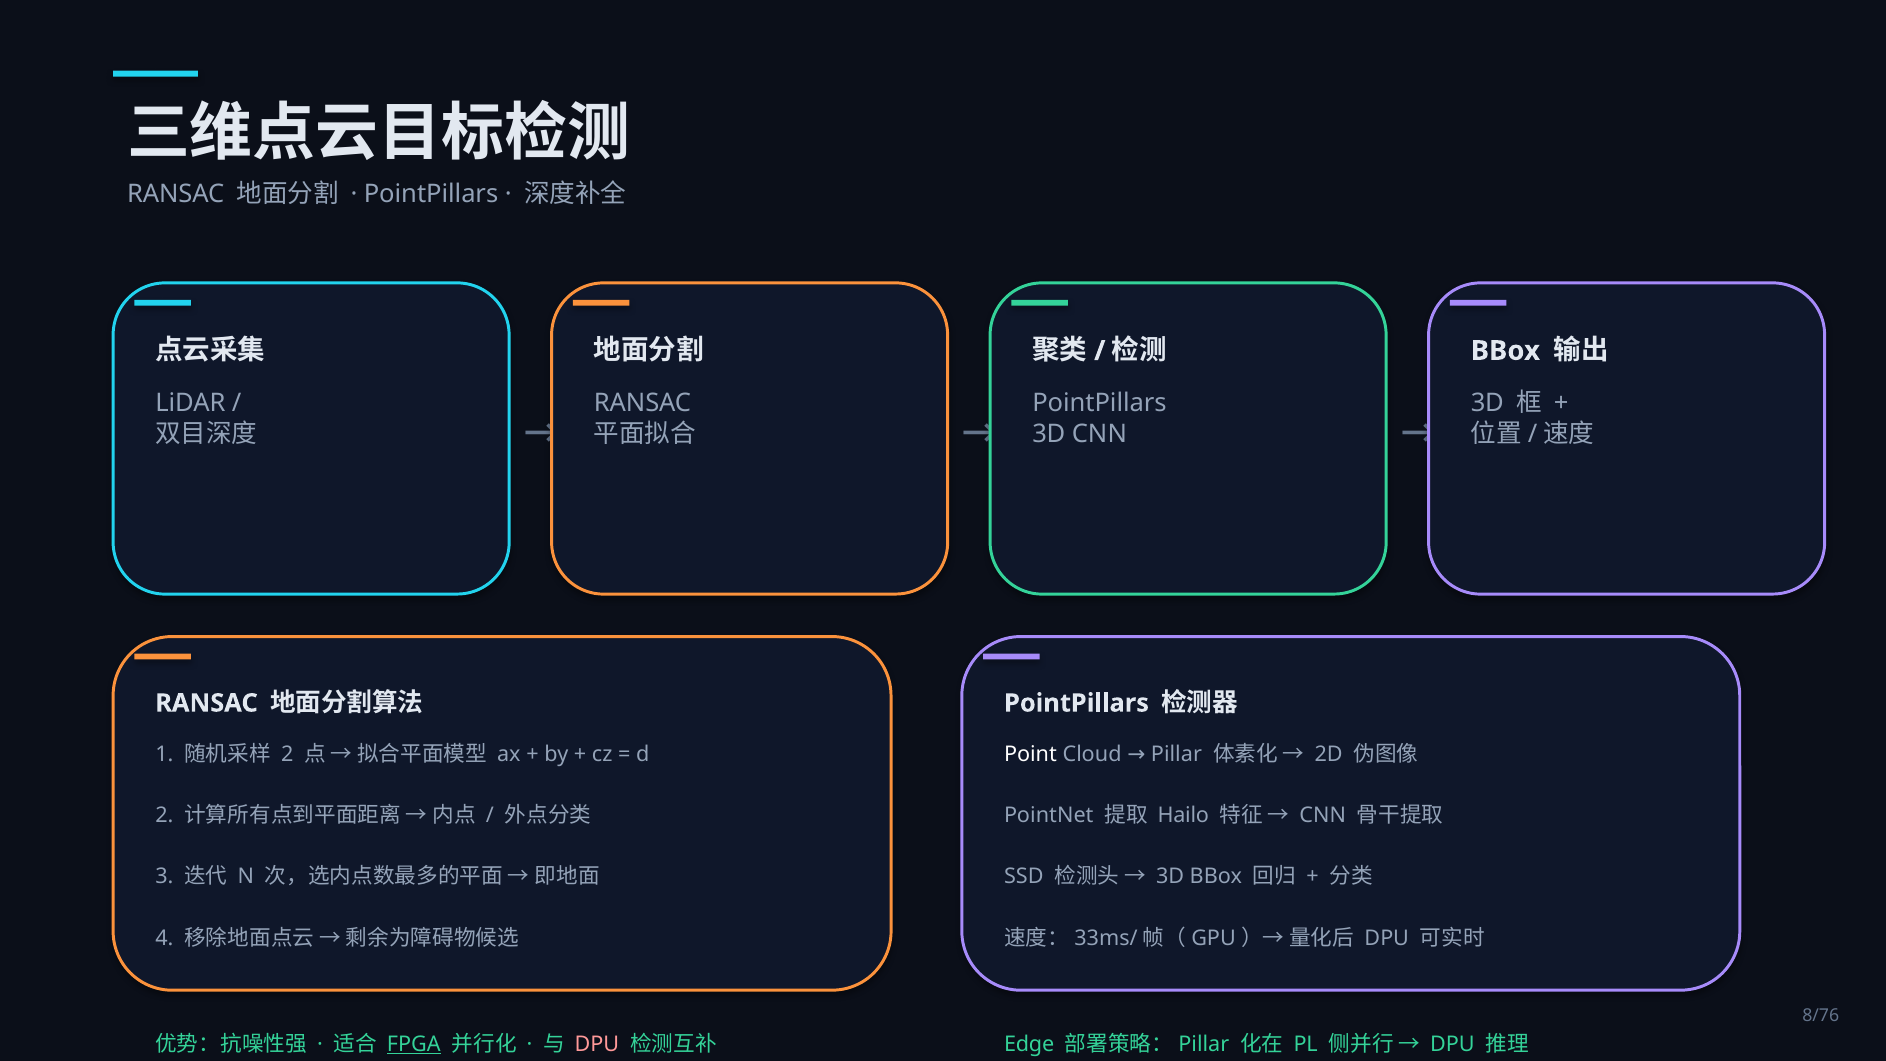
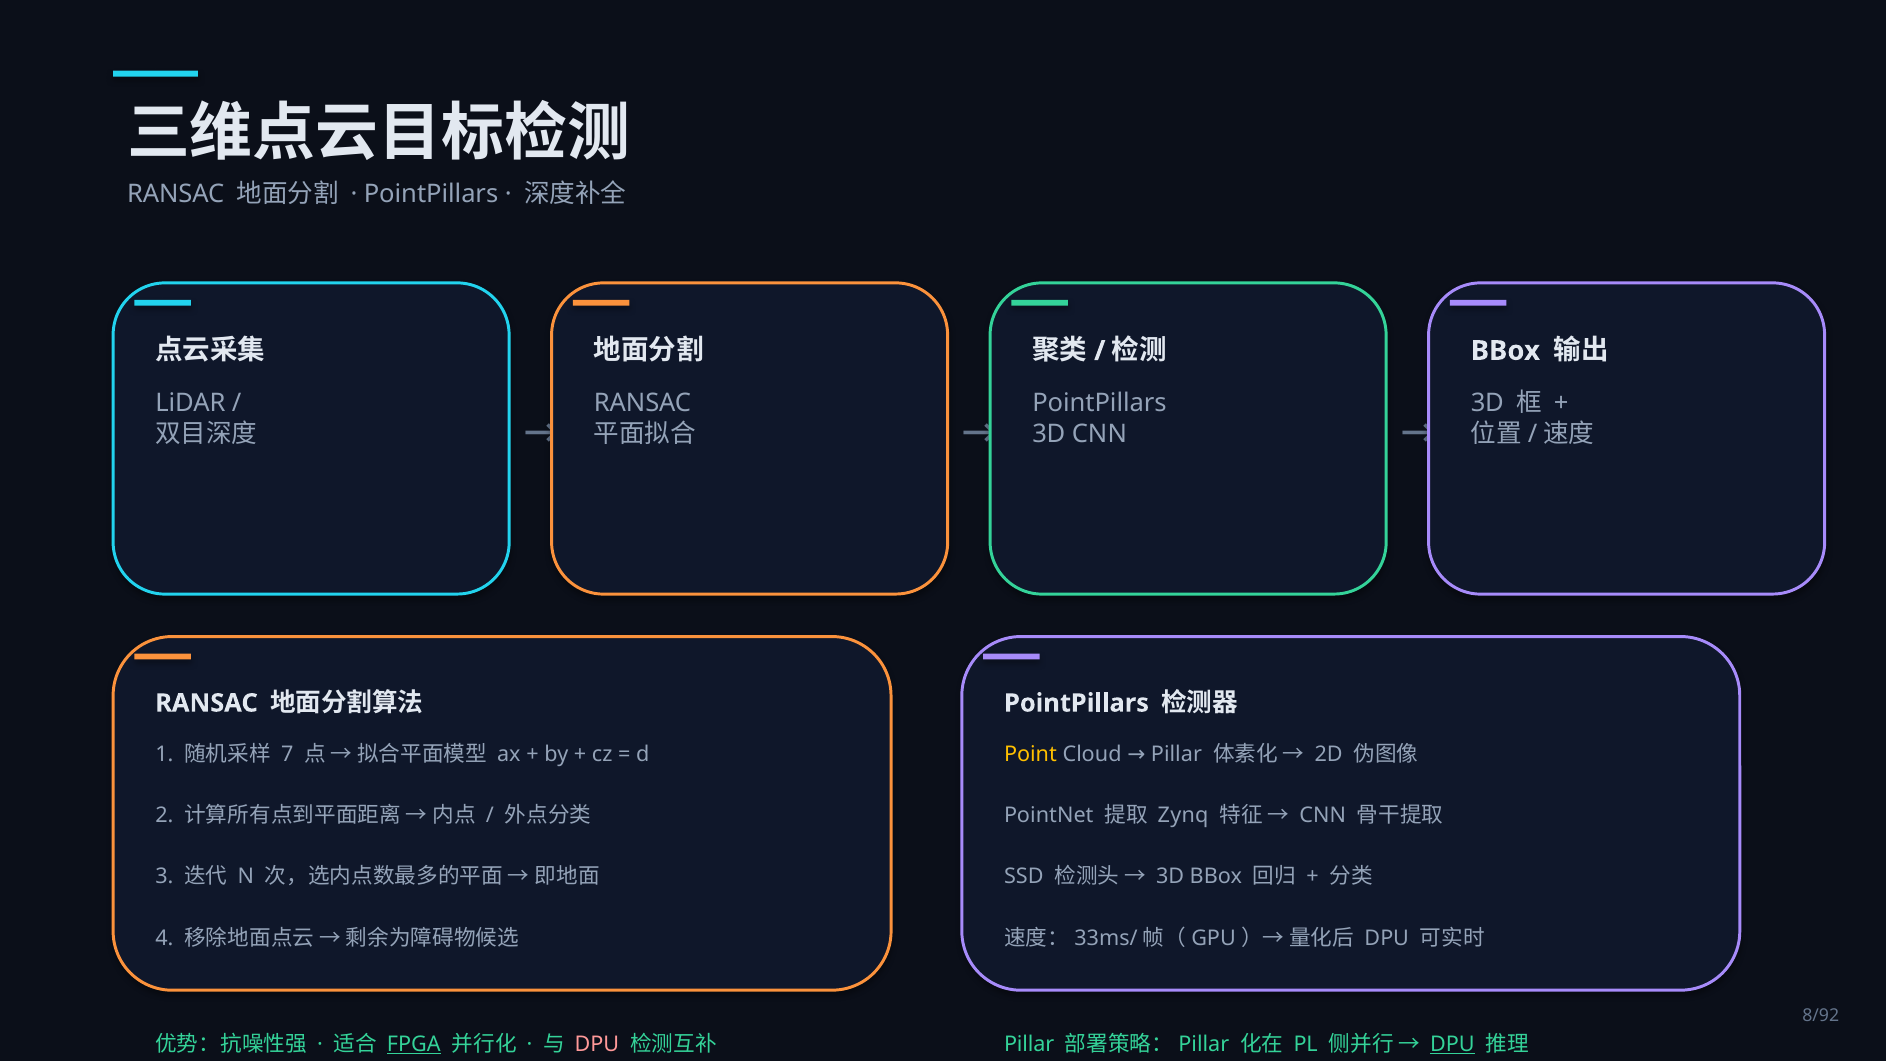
2 at (287, 754): 2 -> 7
Point colour: white -> yellow
Hailo: Hailo -> Zynq
8/76: 8/76 -> 8/92
Edge at (1029, 1044): Edge -> Pillar
DPU at (1453, 1044) underline: none -> present
